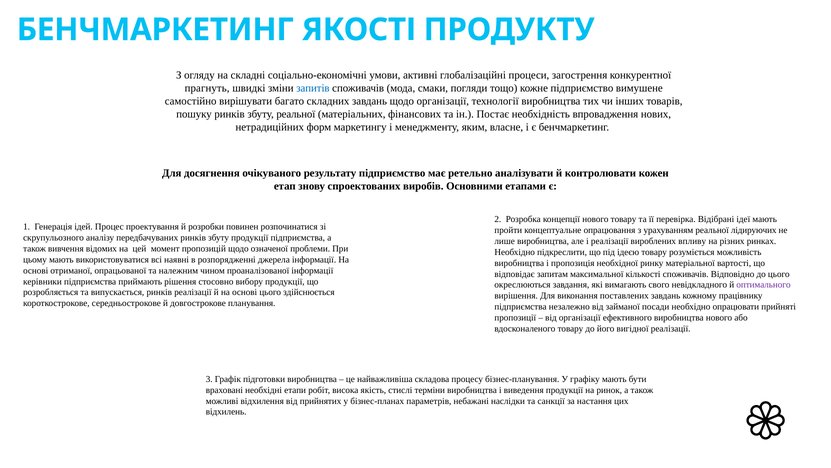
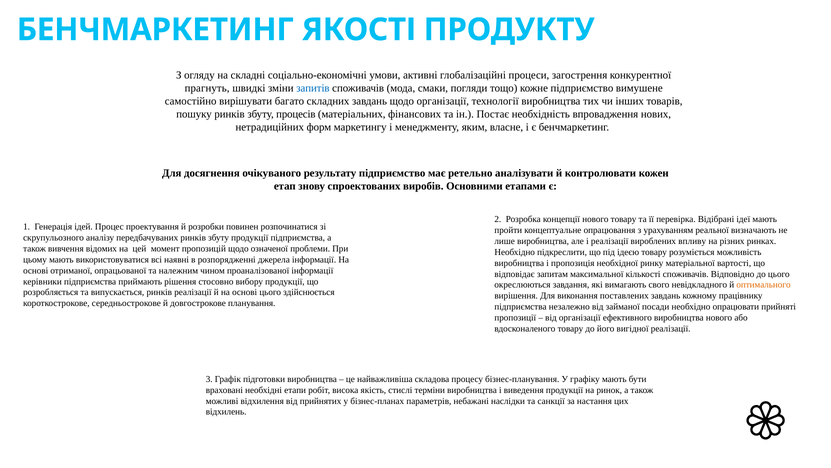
збуту реальної: реальної -> процесів
лідируючих: лідируючих -> визначають
оптимального colour: purple -> orange
